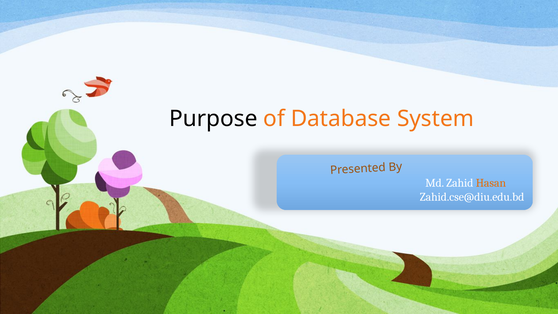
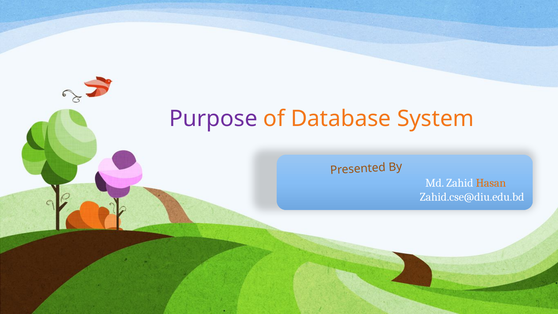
Purpose colour: black -> purple
